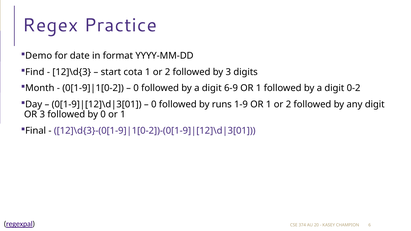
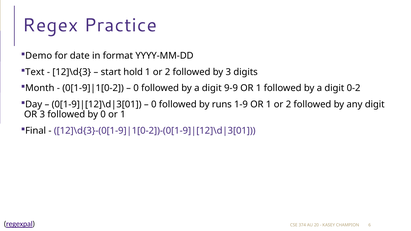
Find: Find -> Text
cota: cota -> hold
6-9: 6-9 -> 9-9
